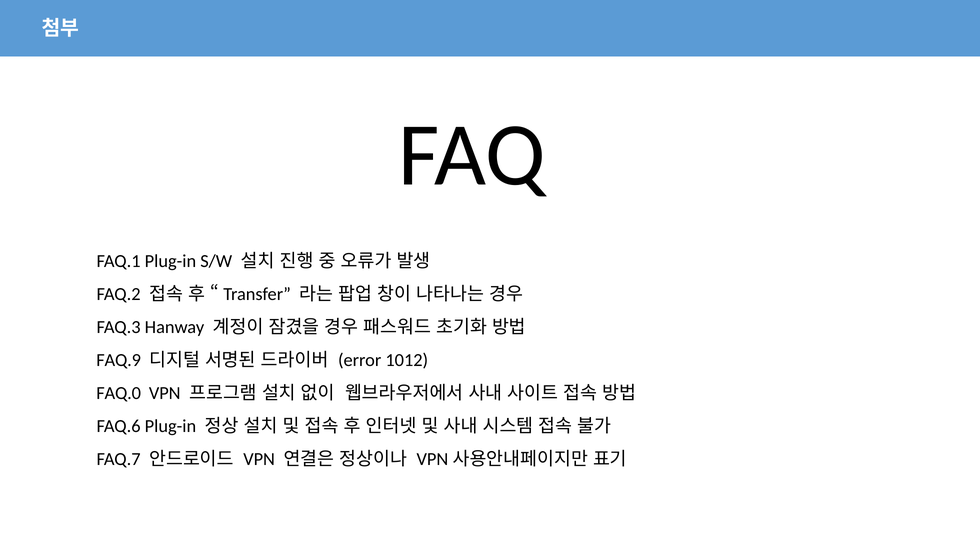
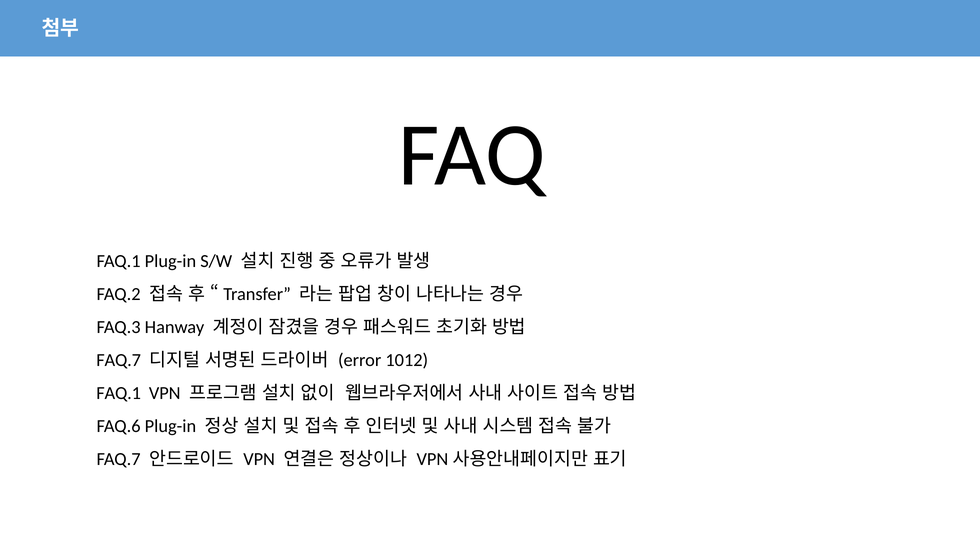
FAQ.9 at (119, 360): FAQ.9 -> FAQ.7
FAQ.0 at (119, 393): FAQ.0 -> FAQ.1
